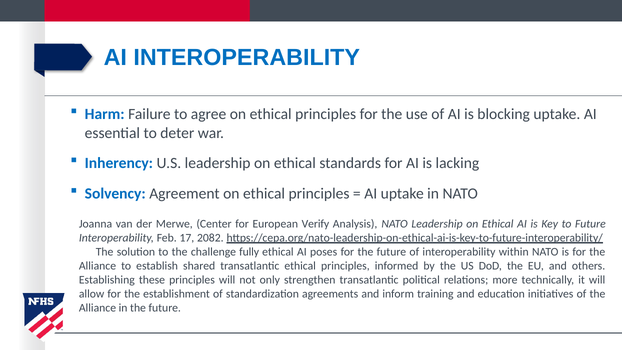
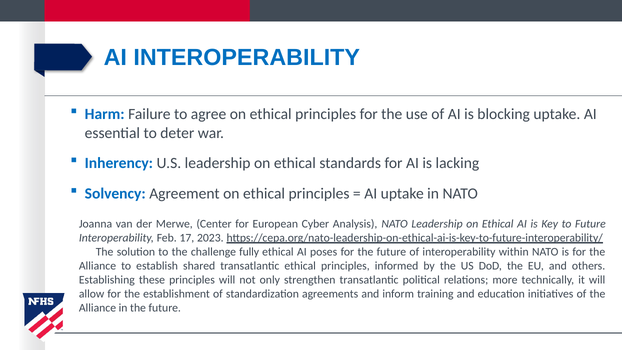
Verify: Verify -> Cyber
2082: 2082 -> 2023
